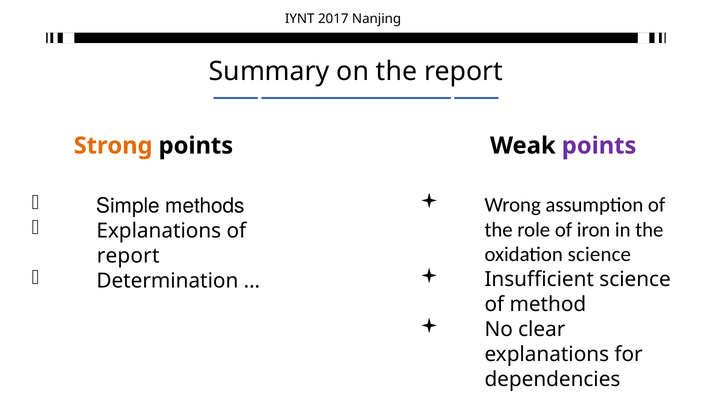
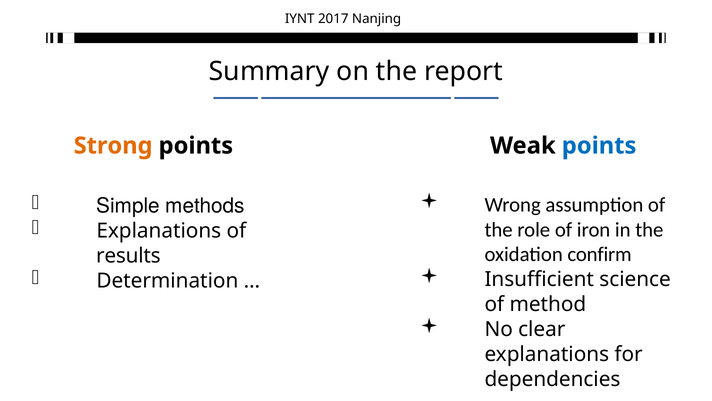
points at (599, 146) colour: purple -> blue
oxidation science: science -> confirm
report at (128, 255): report -> results
